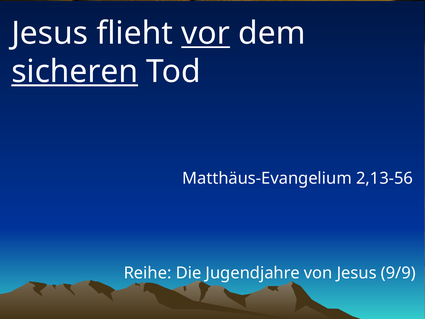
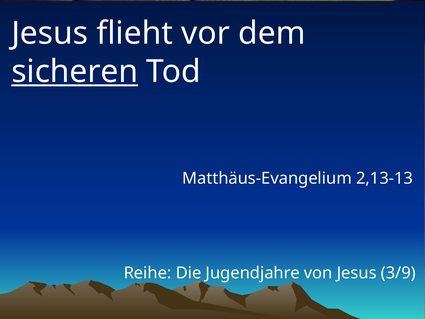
vor underline: present -> none
2,13-56: 2,13-56 -> 2,13-13
9/9: 9/9 -> 3/9
